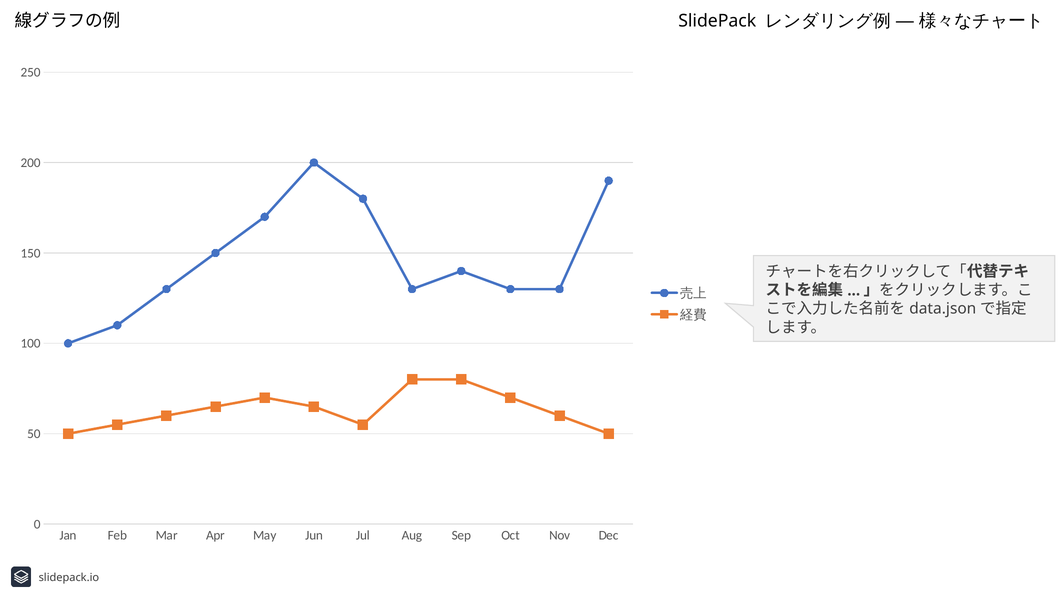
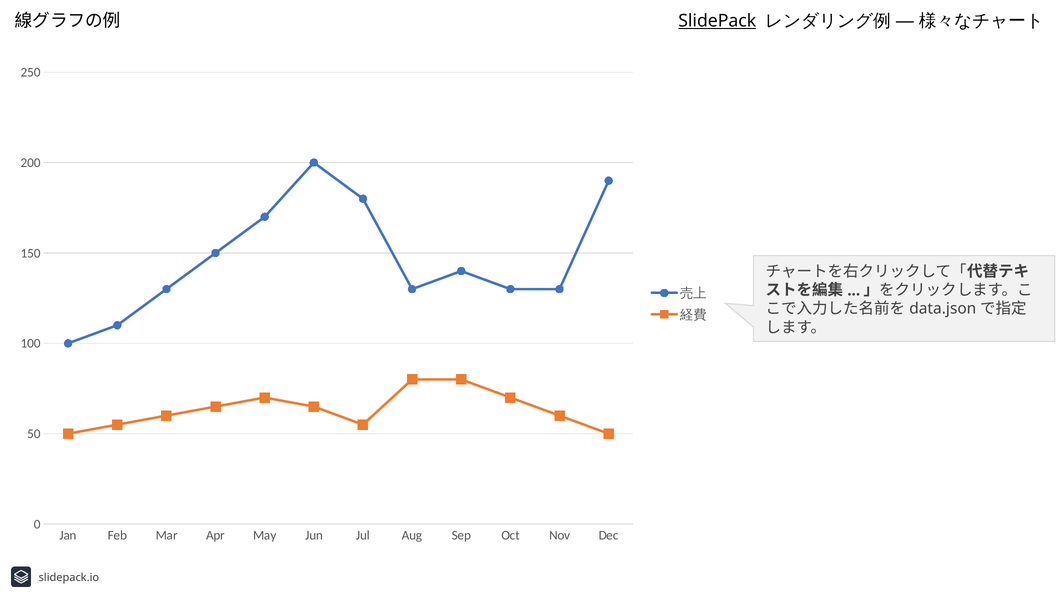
SlidePack underline: none -> present
